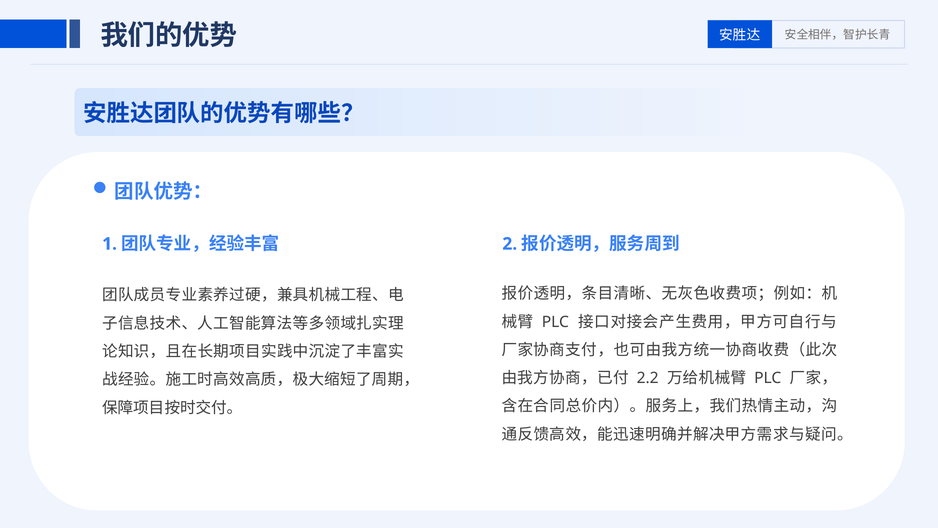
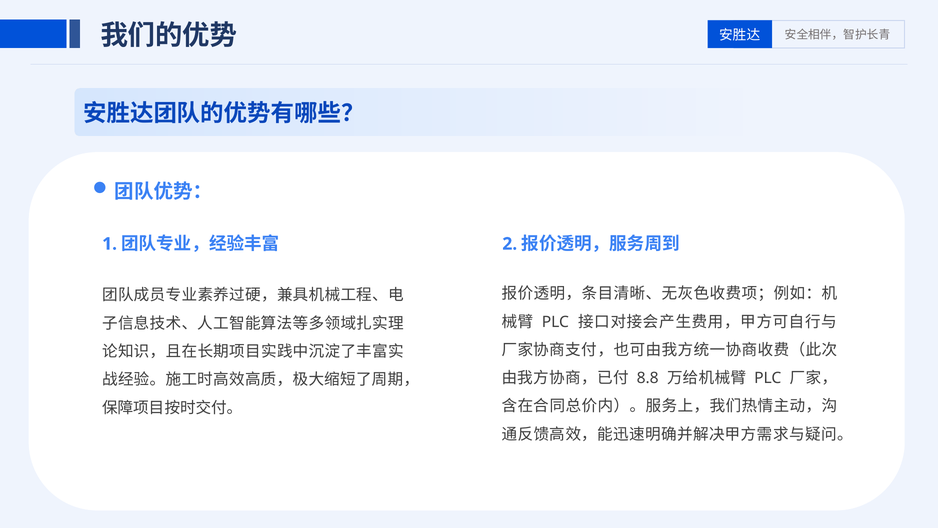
2.2: 2.2 -> 8.8
